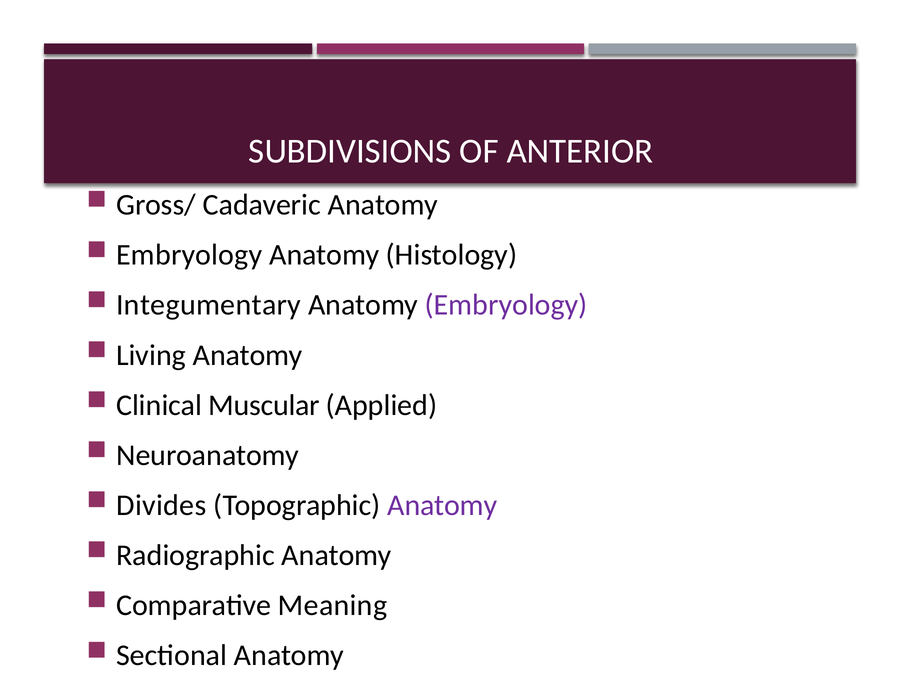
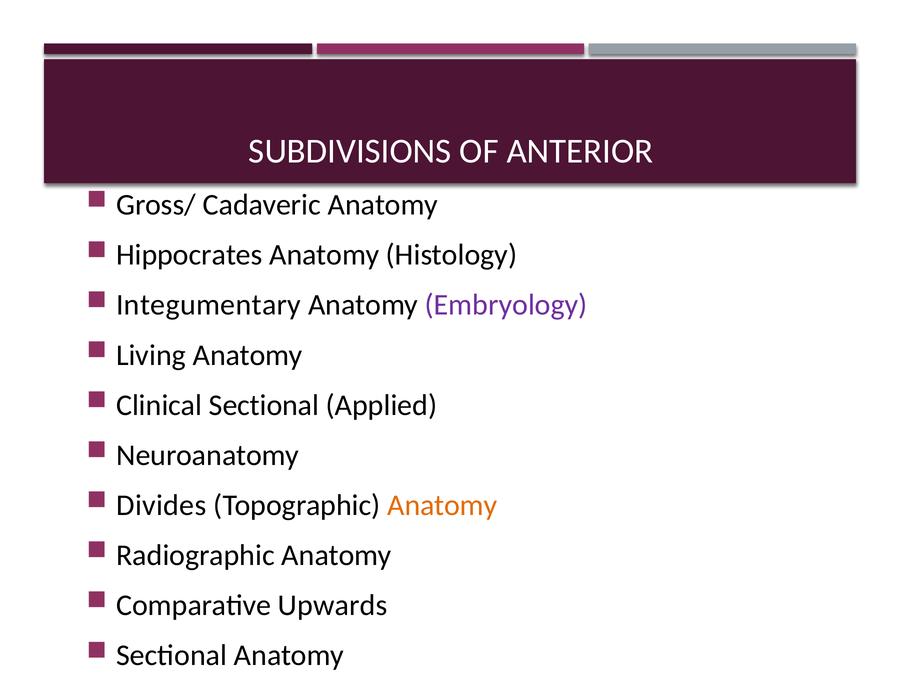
Embryology at (189, 255): Embryology -> Hippocrates
Clinical Muscular: Muscular -> Sectional
Anatomy at (442, 505) colour: purple -> orange
Meaning: Meaning -> Upwards
